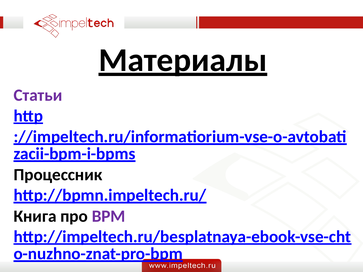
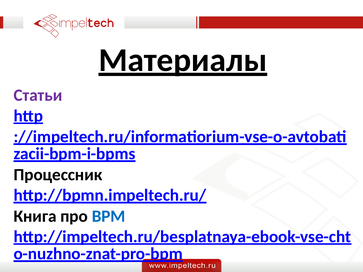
BPM colour: purple -> blue
